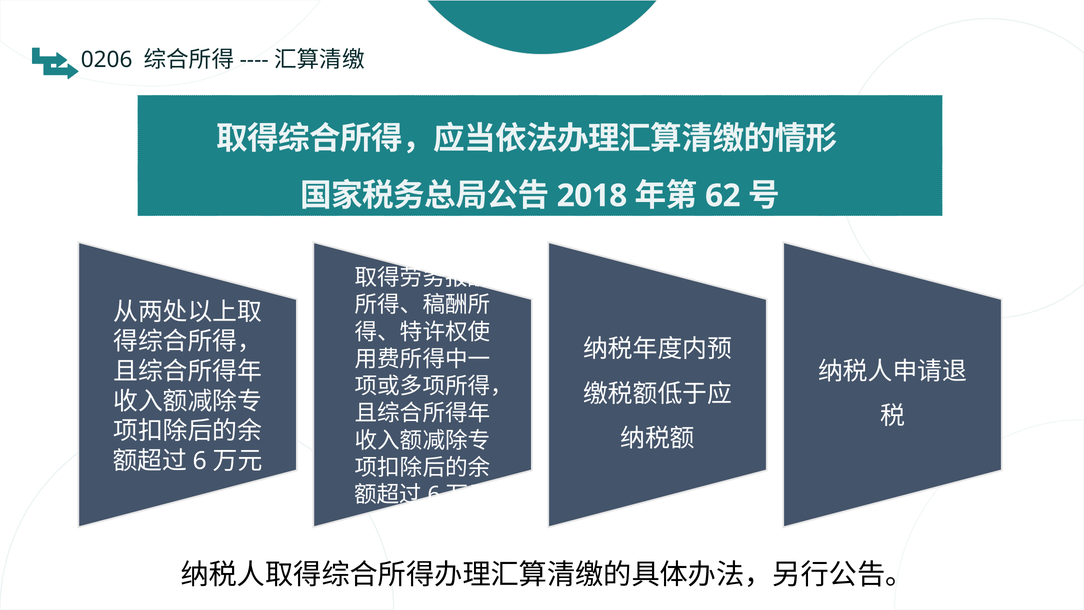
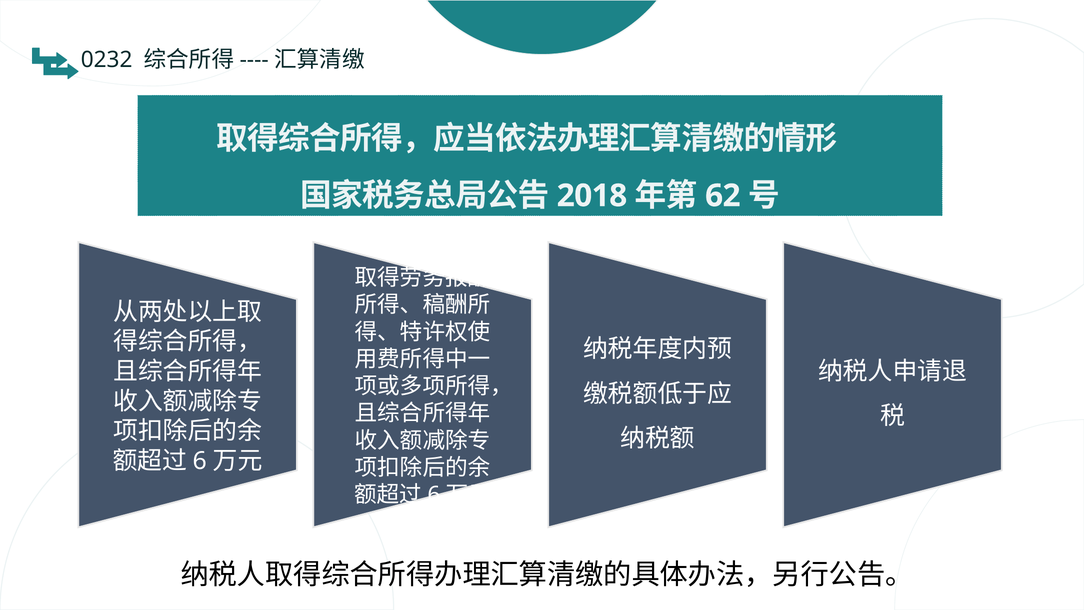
0206: 0206 -> 0232
